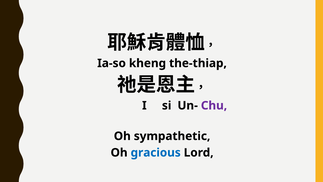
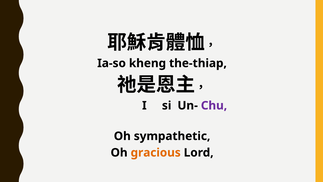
gracious colour: blue -> orange
